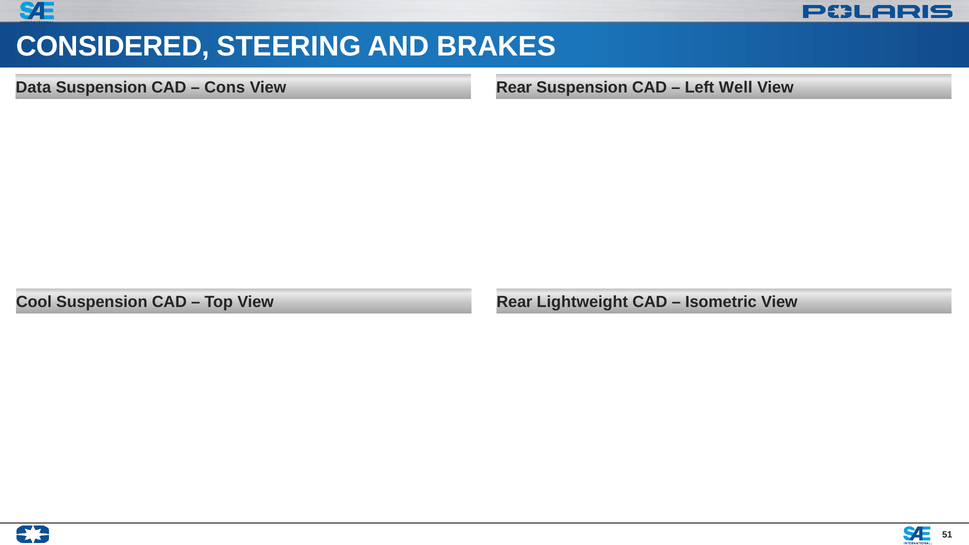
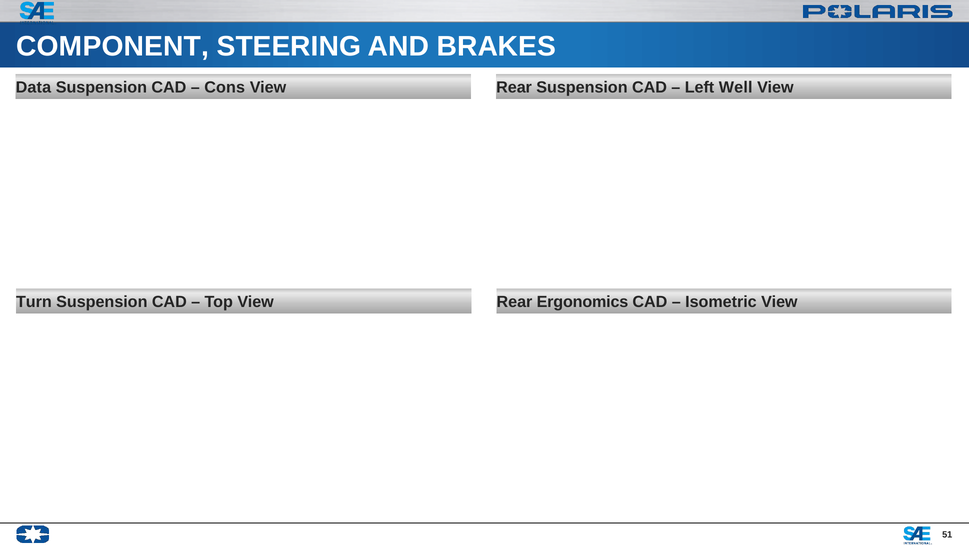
CONSIDERED: CONSIDERED -> COMPONENT
Cool: Cool -> Turn
Lightweight: Lightweight -> Ergonomics
